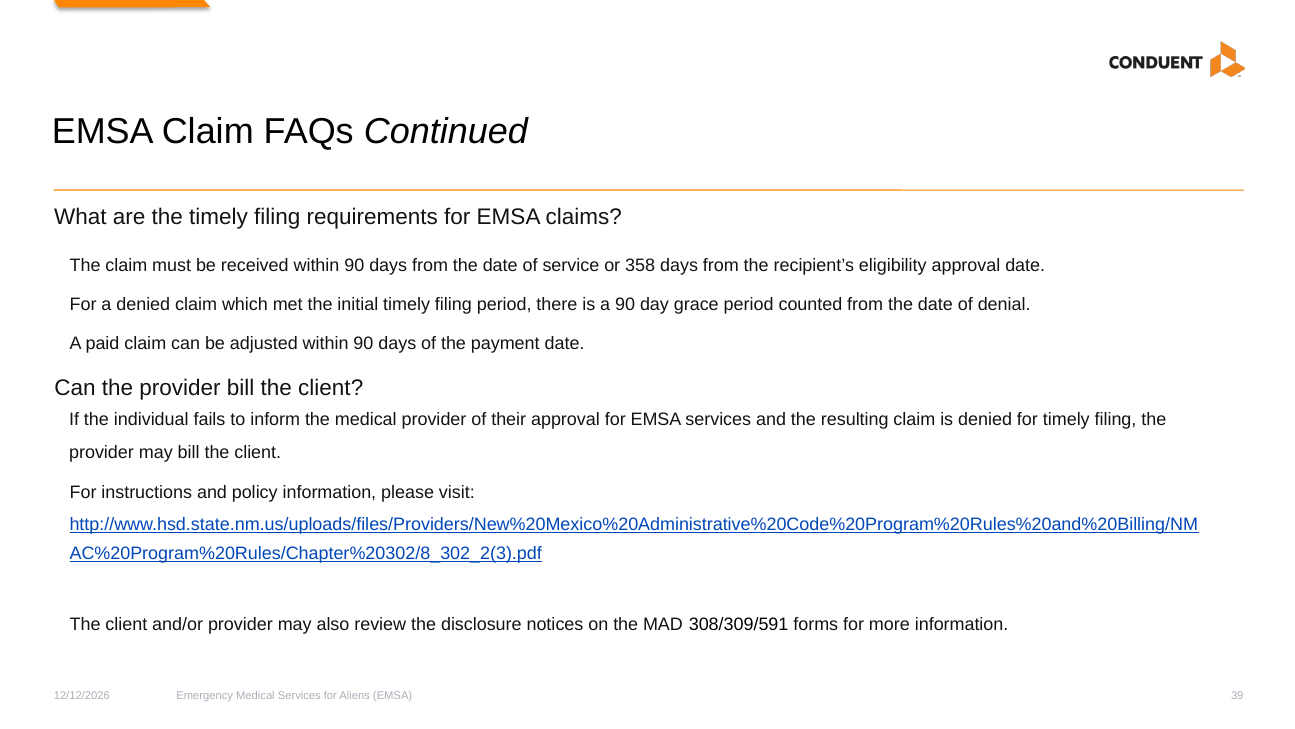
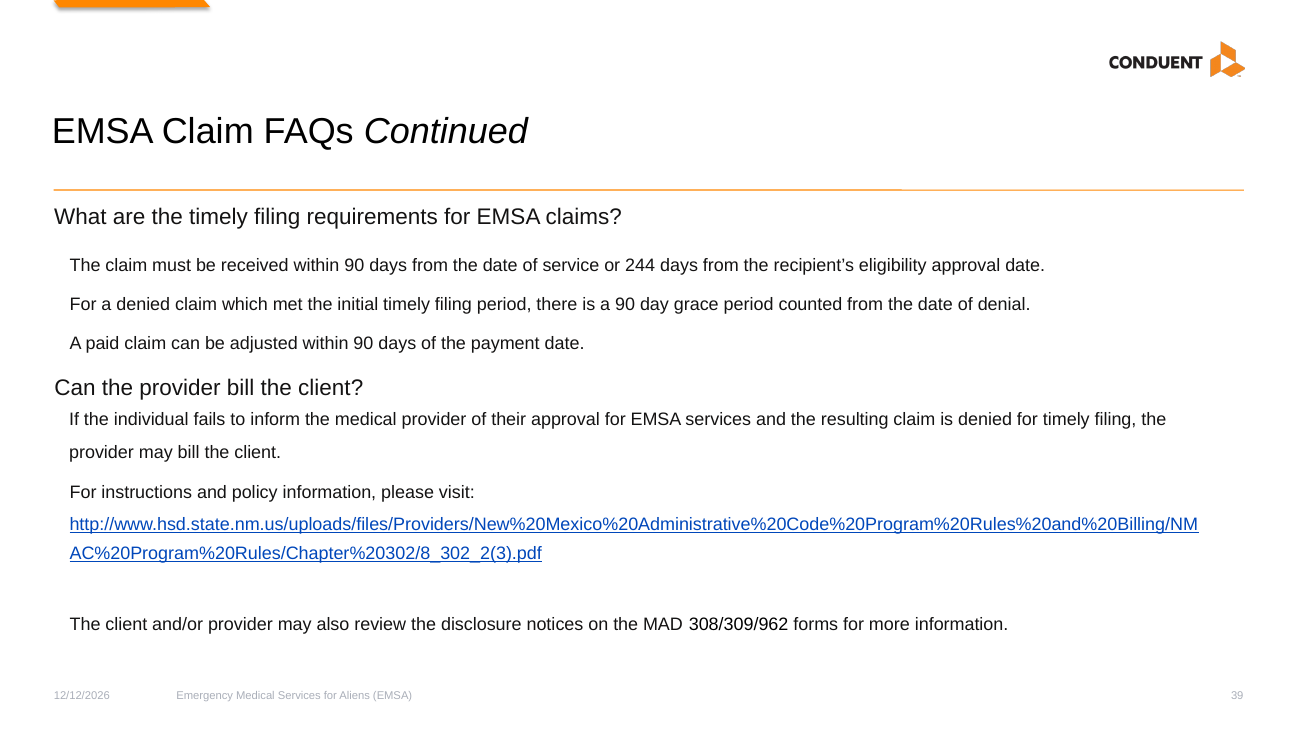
358: 358 -> 244
308/309/591: 308/309/591 -> 308/309/962
